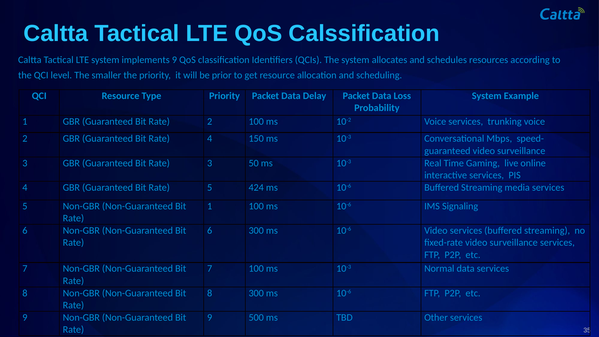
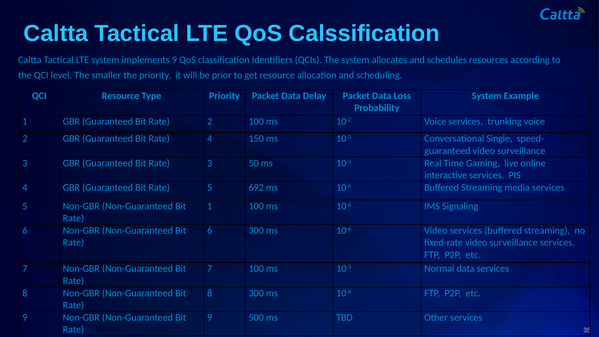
Mbps: Mbps -> Single
424: 424 -> 692
